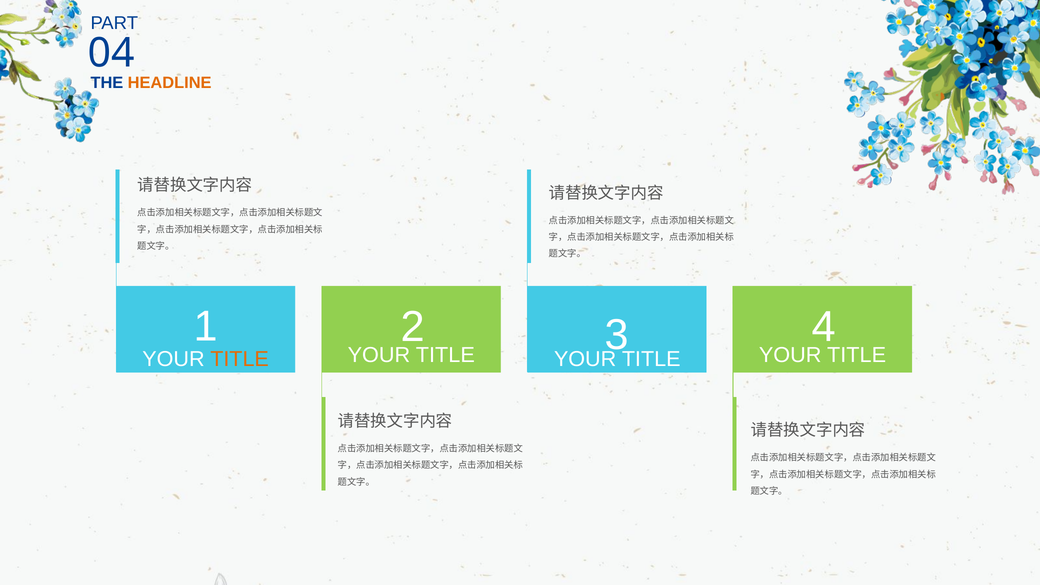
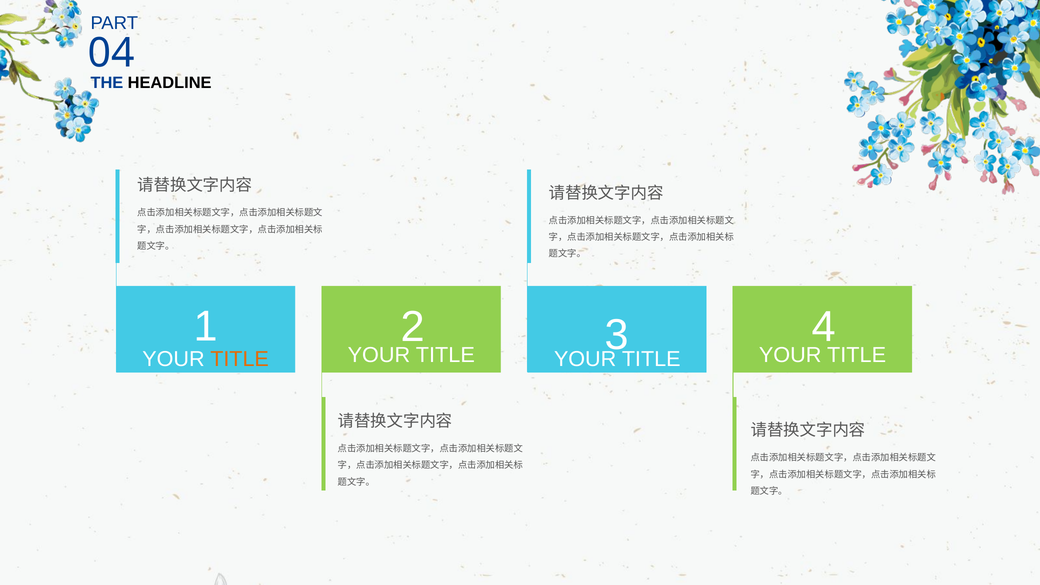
HEADLINE colour: orange -> black
